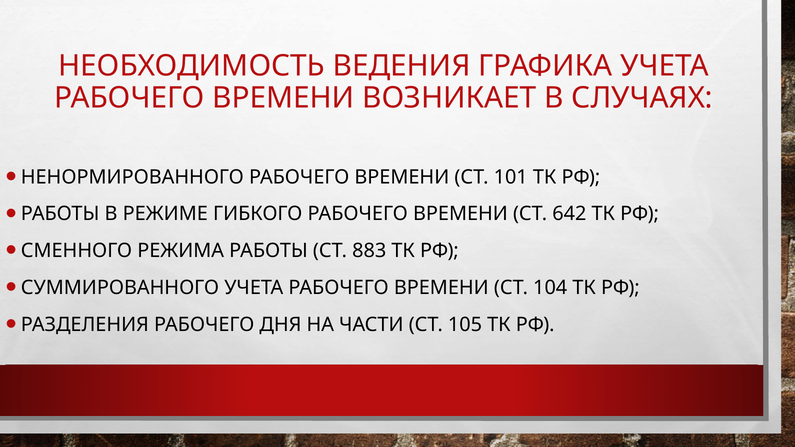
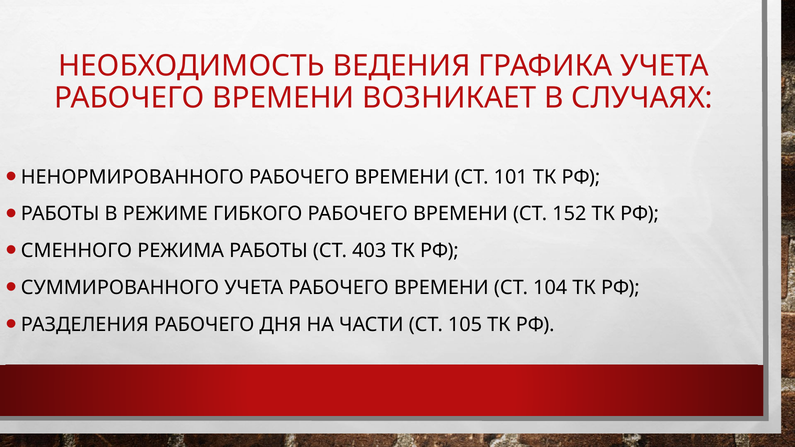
642: 642 -> 152
883: 883 -> 403
